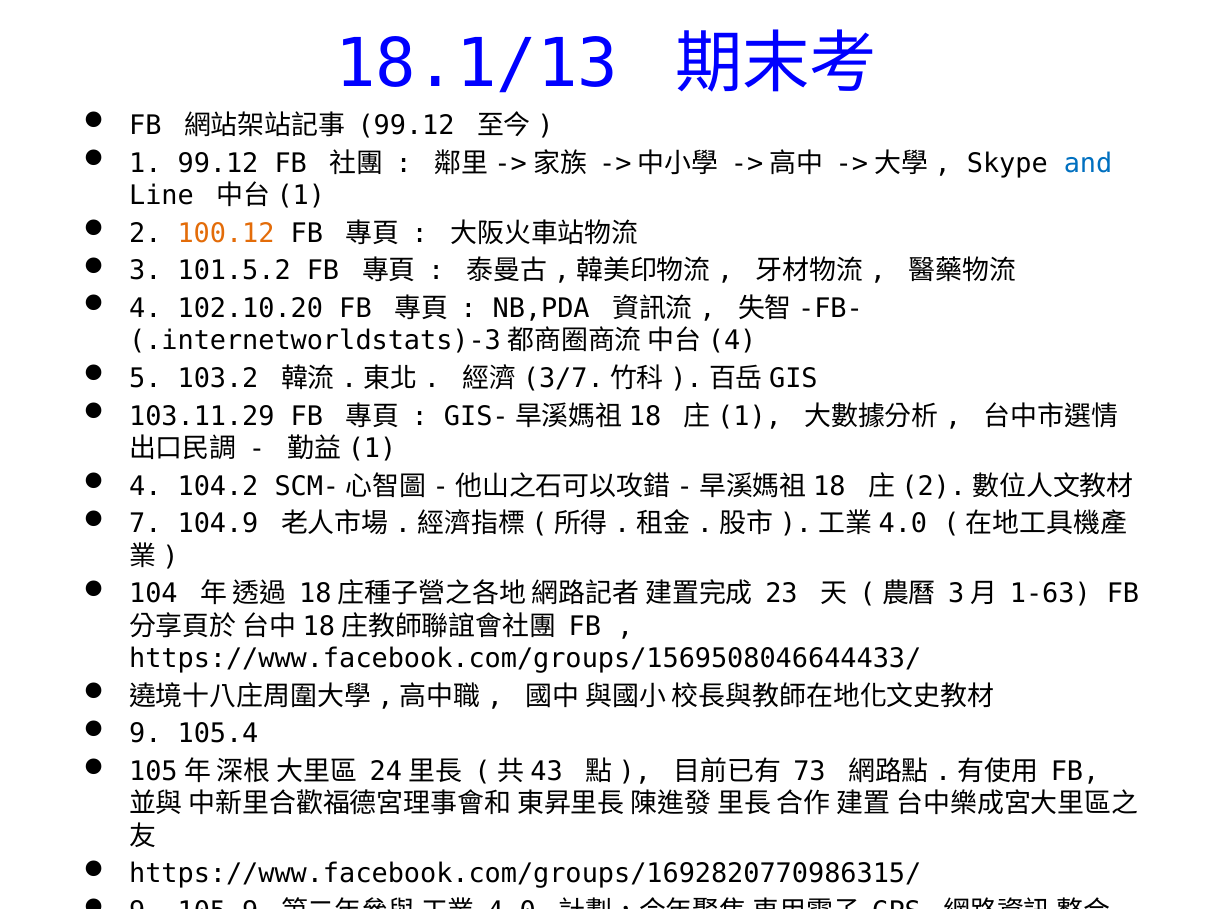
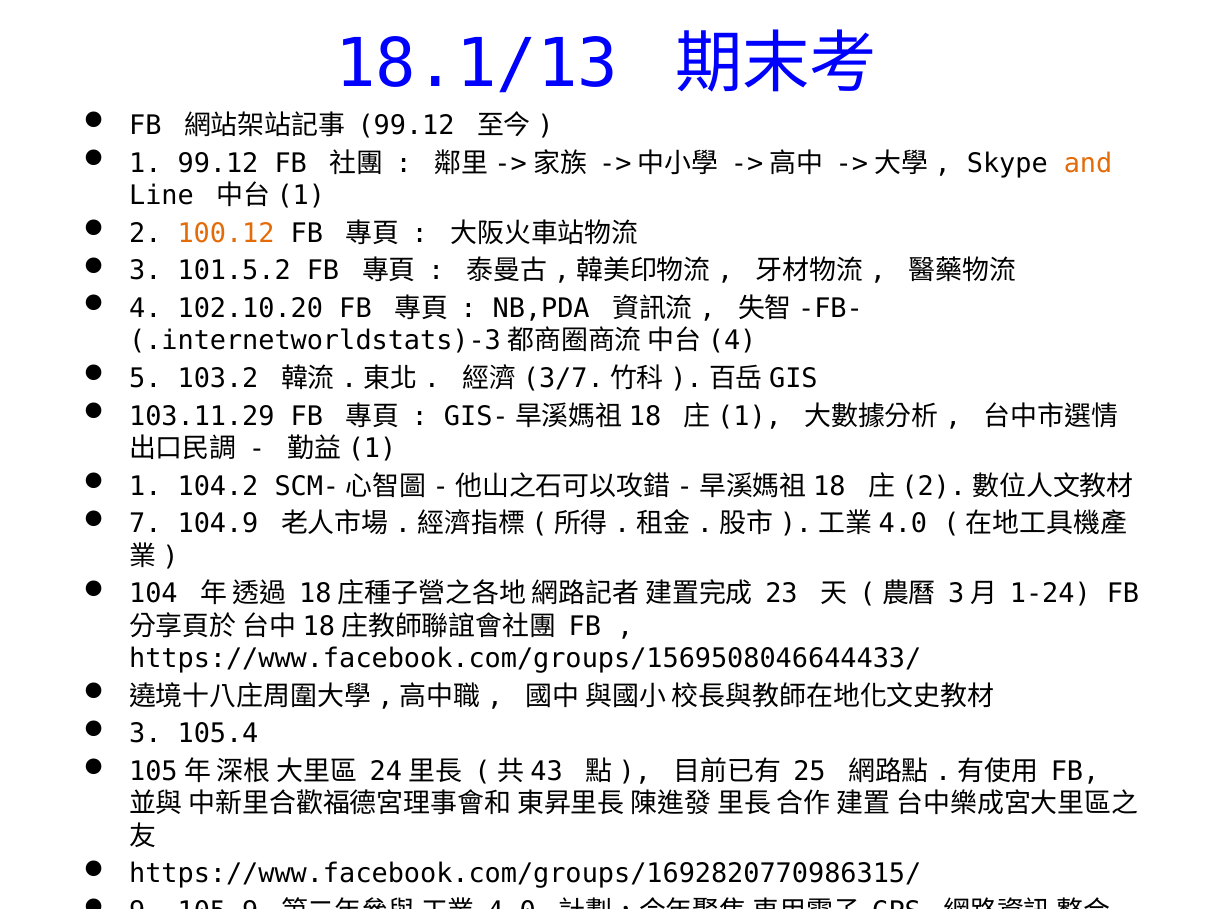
and colour: blue -> orange
4 at (145, 486): 4 -> 1
1-63: 1-63 -> 1-24
9 at (145, 734): 9 -> 3
73: 73 -> 25
